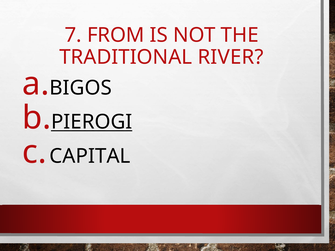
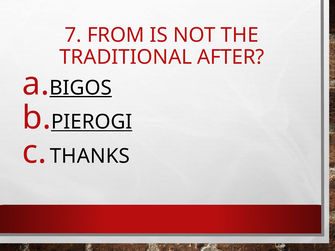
RIVER: RIVER -> AFTER
BIGOS underline: none -> present
CAPITAL: CAPITAL -> THANKS
